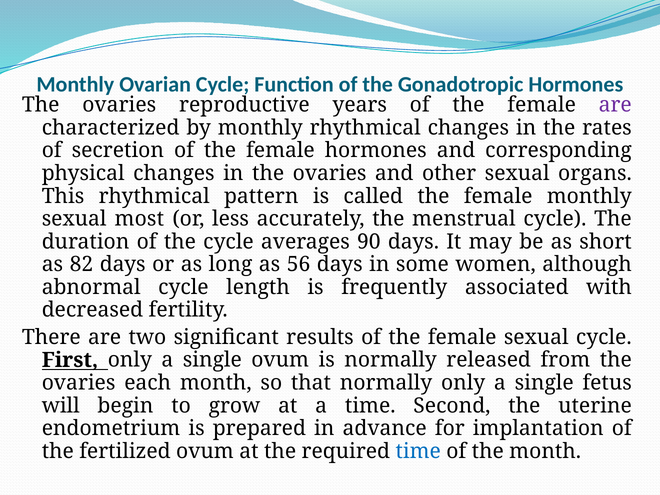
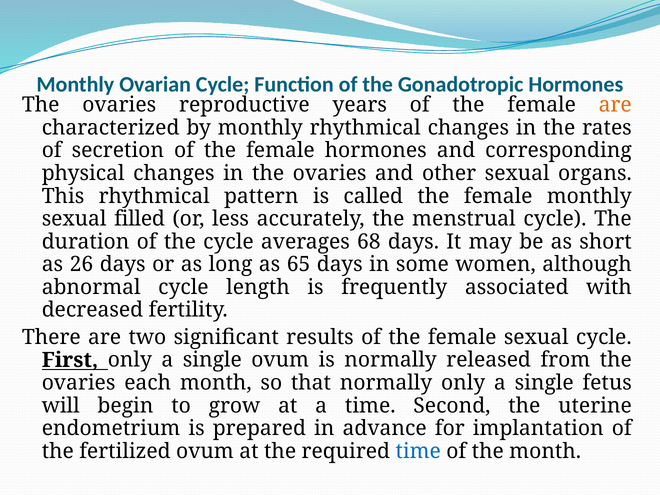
are at (615, 105) colour: purple -> orange
most: most -> filled
90: 90 -> 68
82: 82 -> 26
56: 56 -> 65
